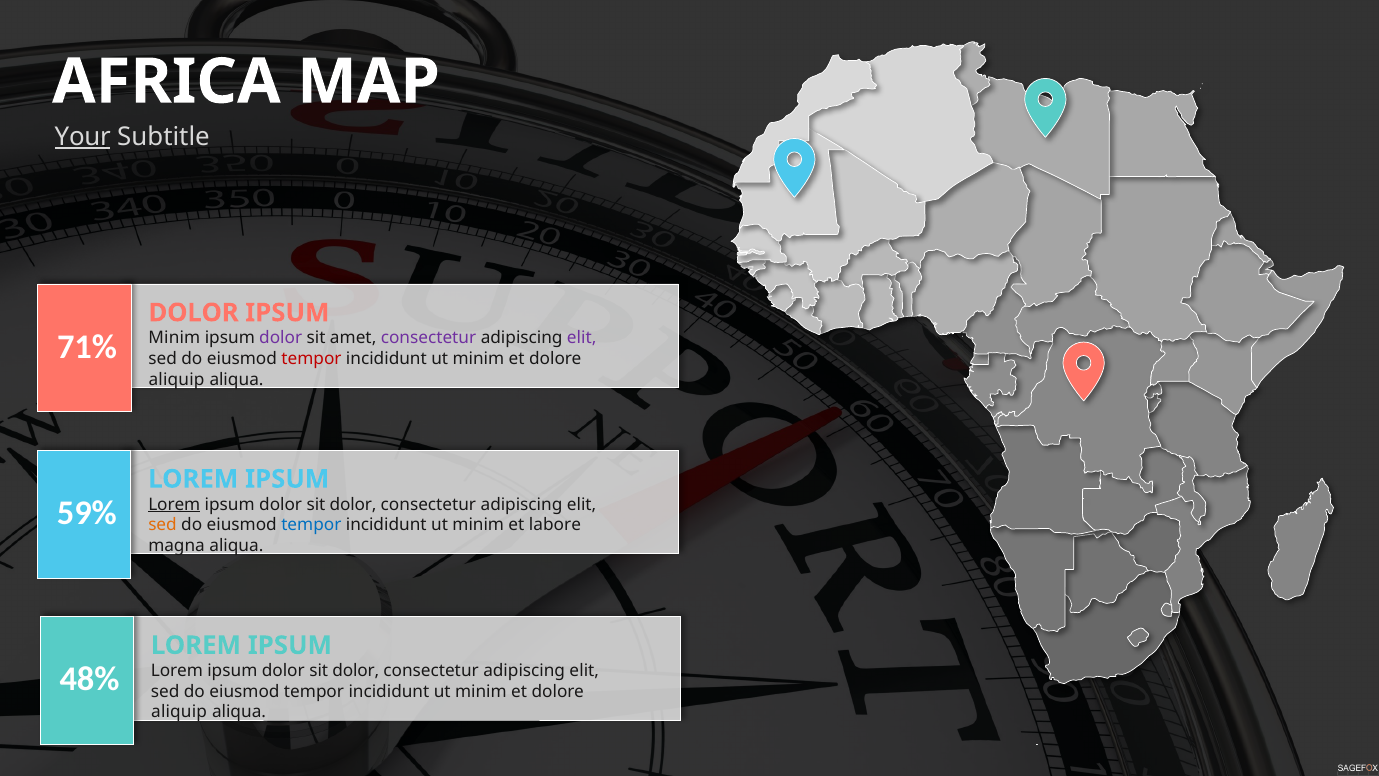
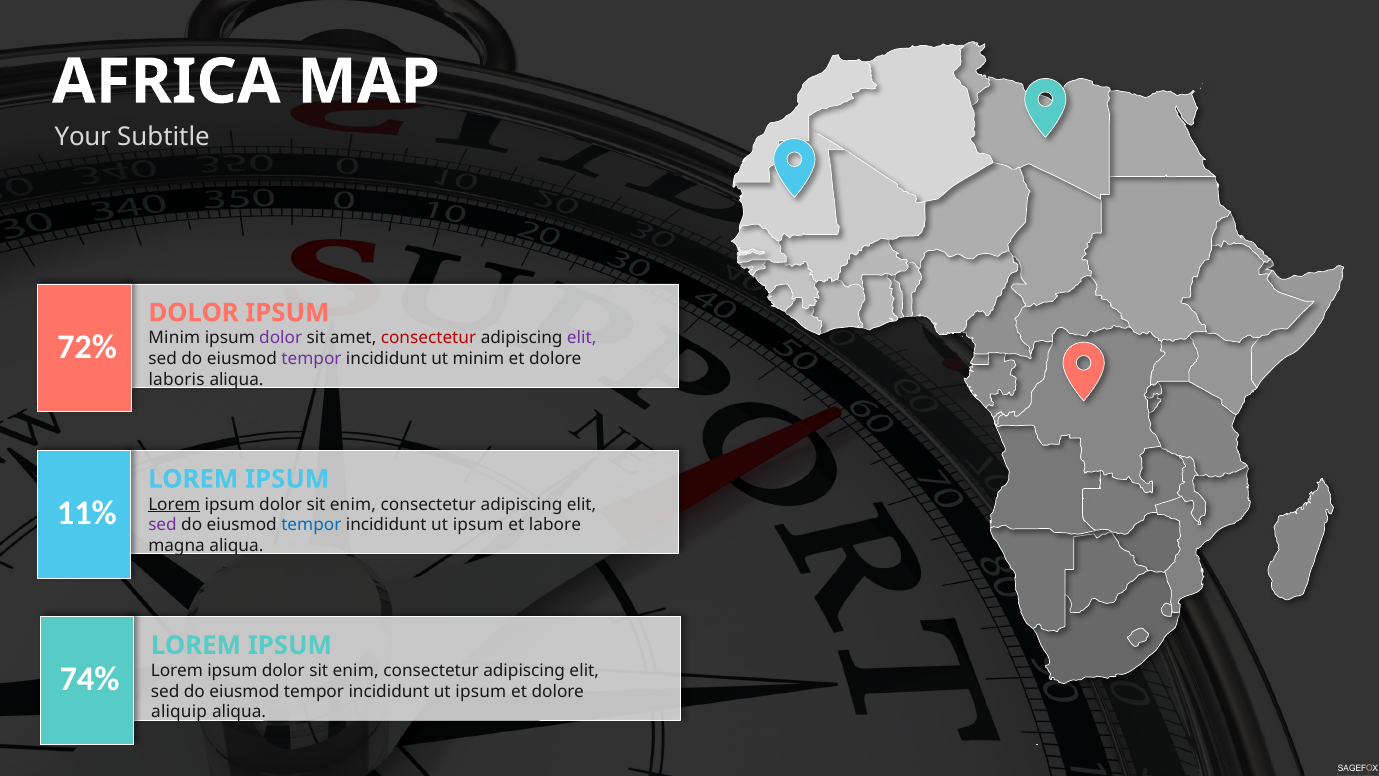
Your underline: present -> none
71%: 71% -> 72%
consectetur at (428, 338) colour: purple -> red
tempor at (312, 359) colour: red -> purple
aliquip at (177, 379): aliquip -> laboris
59%: 59% -> 11%
dolor at (353, 504): dolor -> enim
sed at (163, 525) colour: orange -> purple
minim at (478, 525): minim -> ipsum
48%: 48% -> 74%
dolor at (356, 670): dolor -> enim
minim at (481, 691): minim -> ipsum
